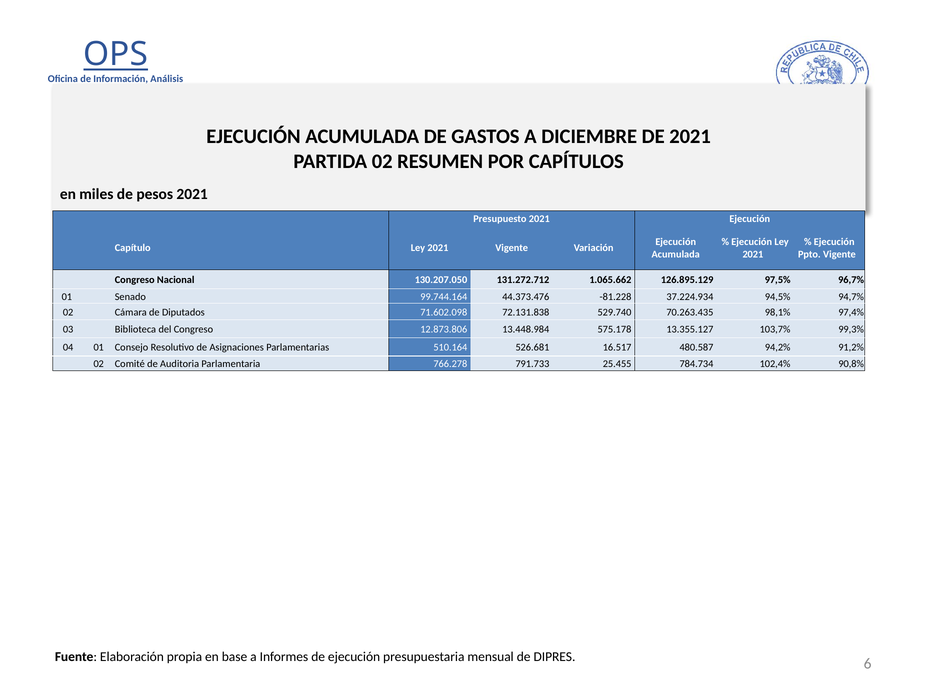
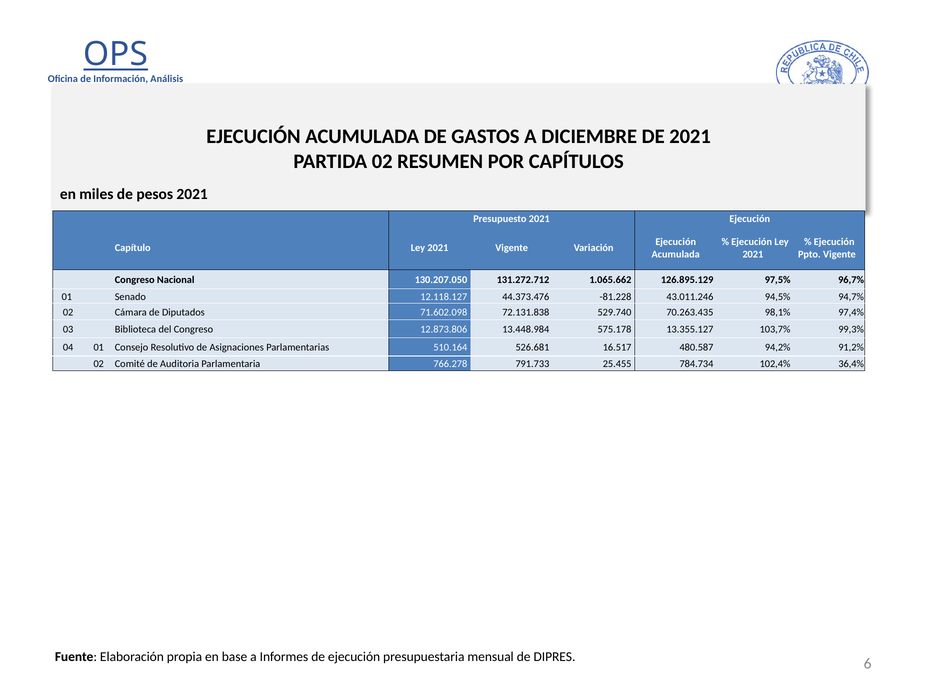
99.744.164: 99.744.164 -> 12.118.127
37.224.934: 37.224.934 -> 43.011.246
90,8%: 90,8% -> 36,4%
